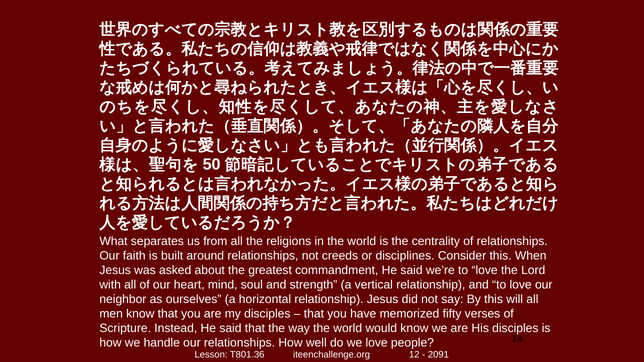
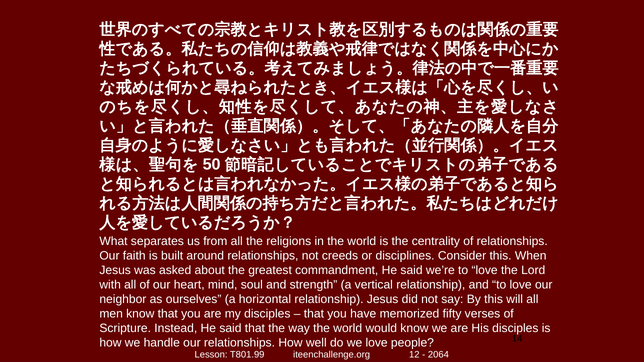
T801.36: T801.36 -> T801.99
2091: 2091 -> 2064
